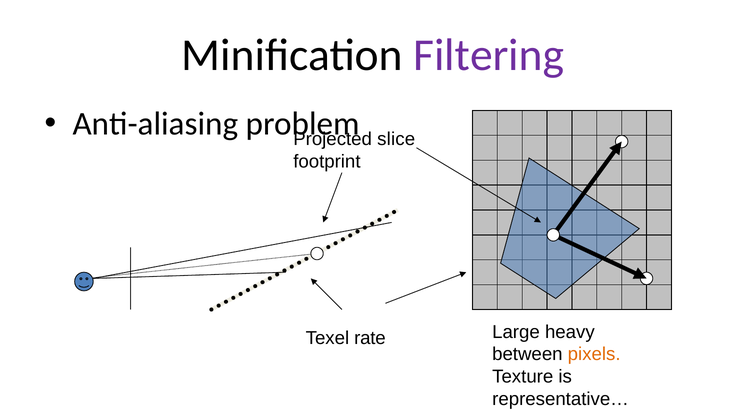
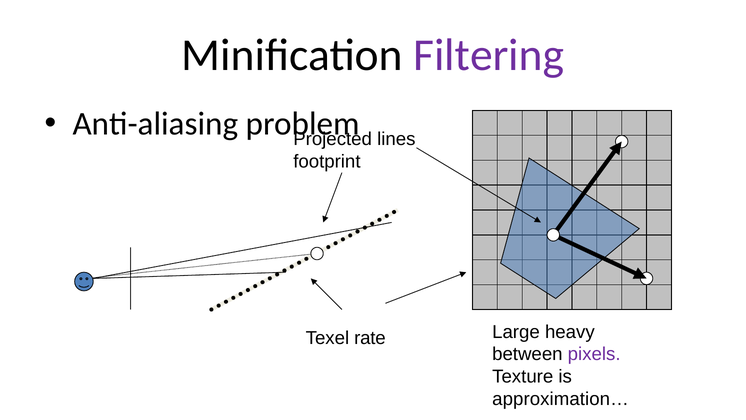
slice: slice -> lines
pixels colour: orange -> purple
representative…: representative… -> approximation…
